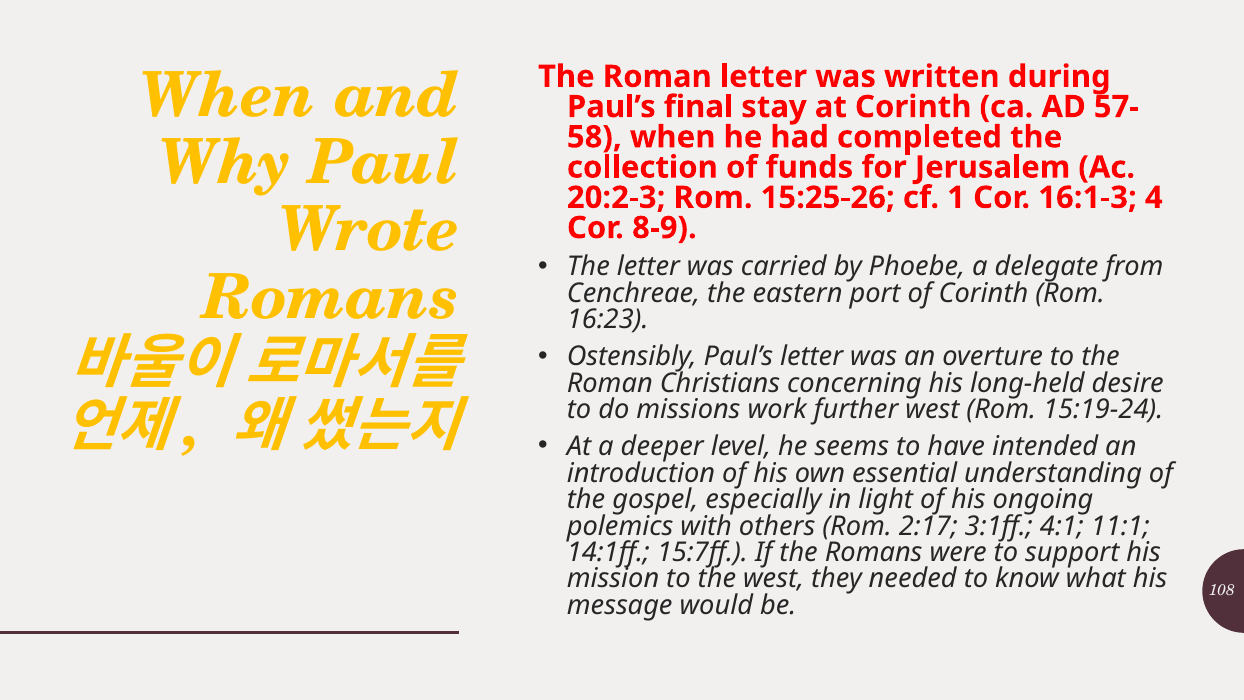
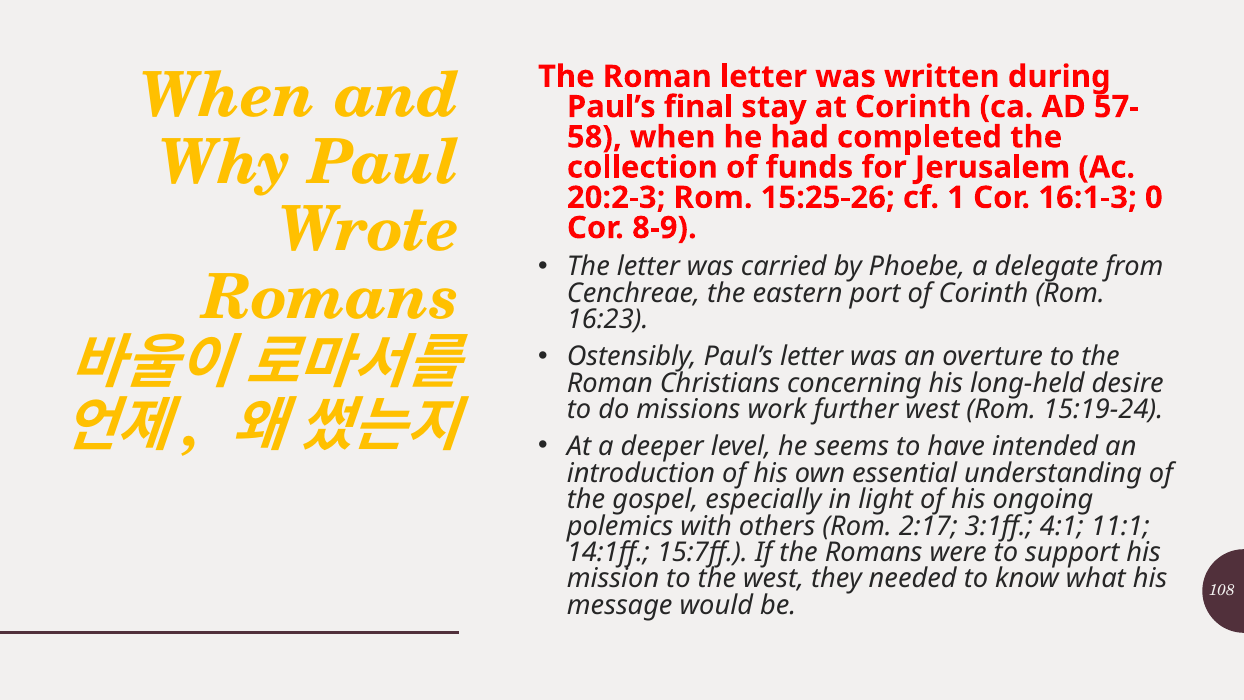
4: 4 -> 0
